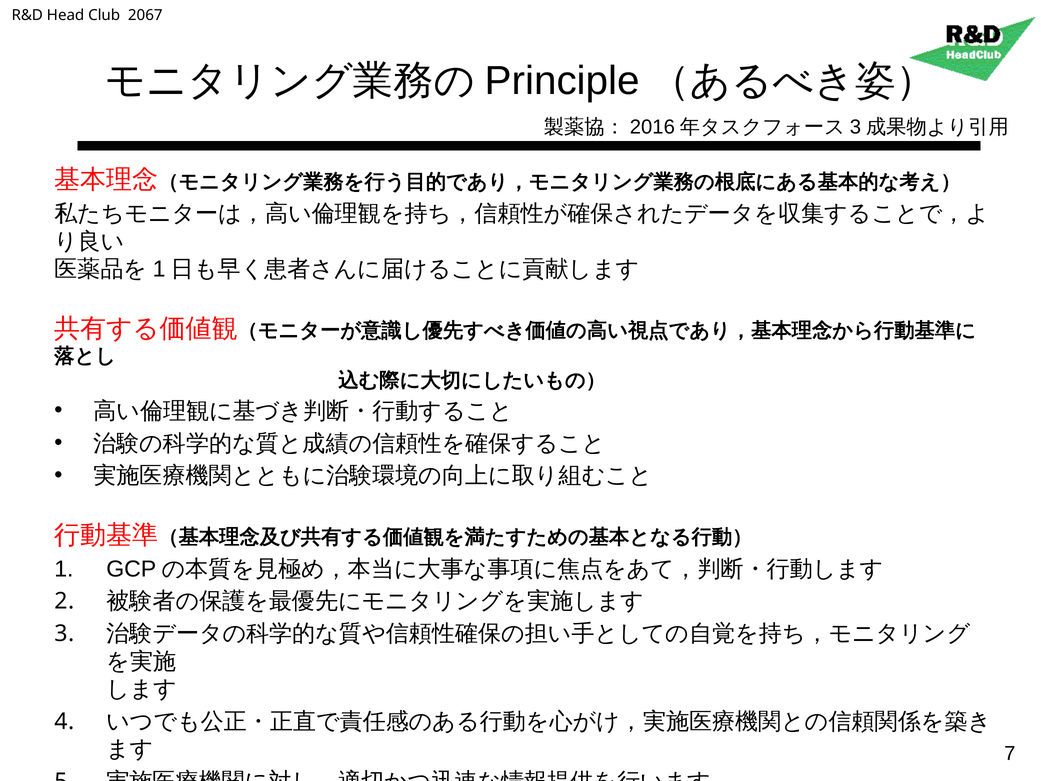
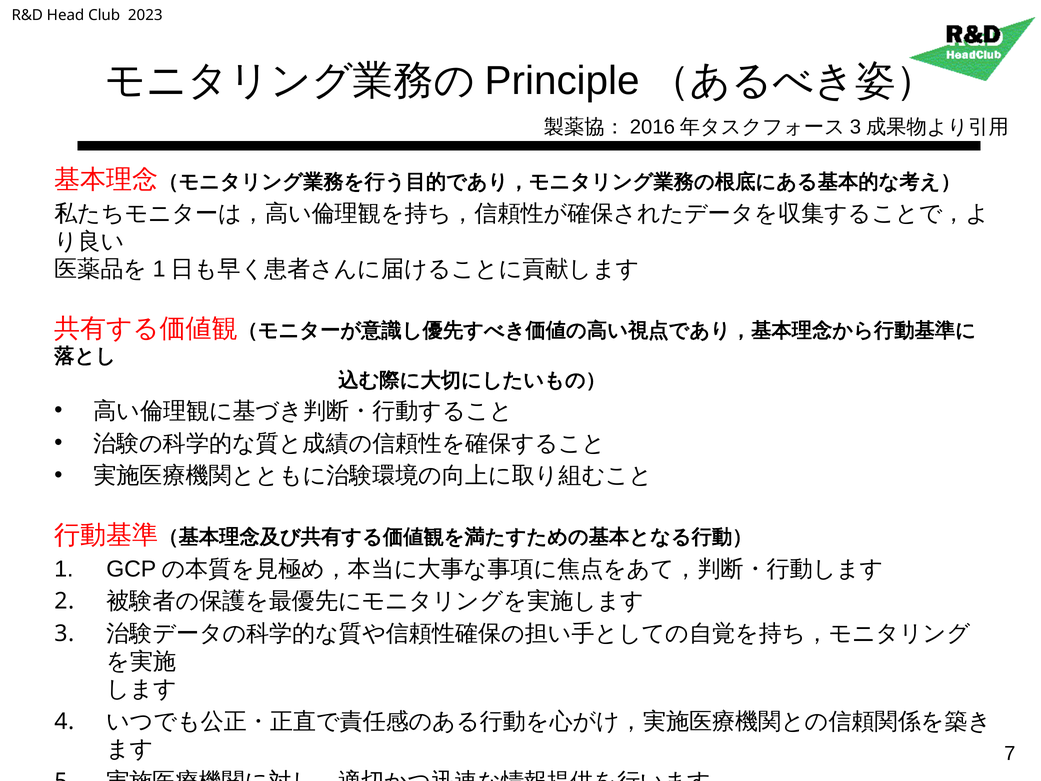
2067: 2067 -> 2023
